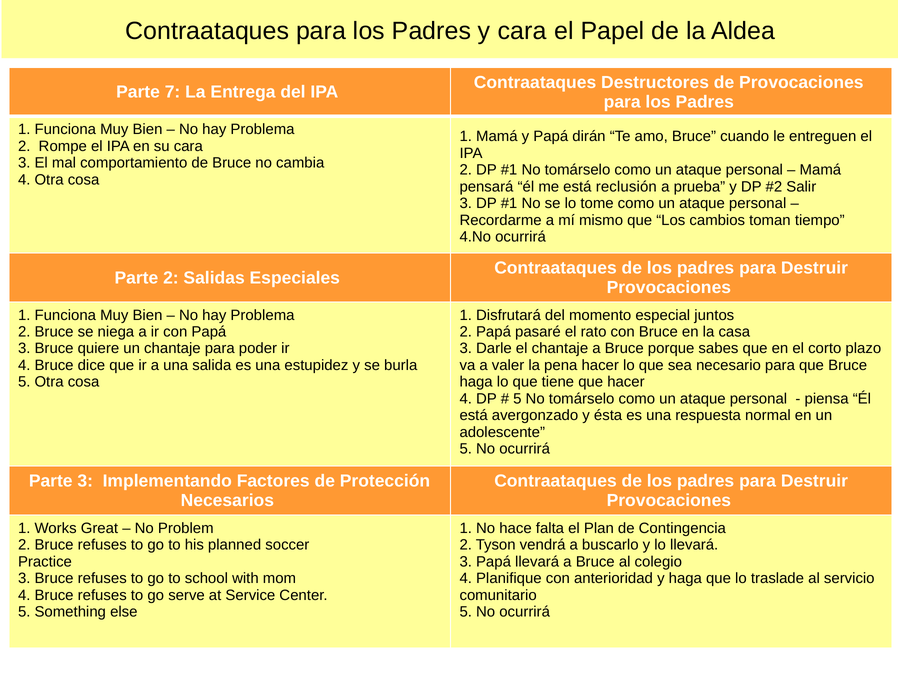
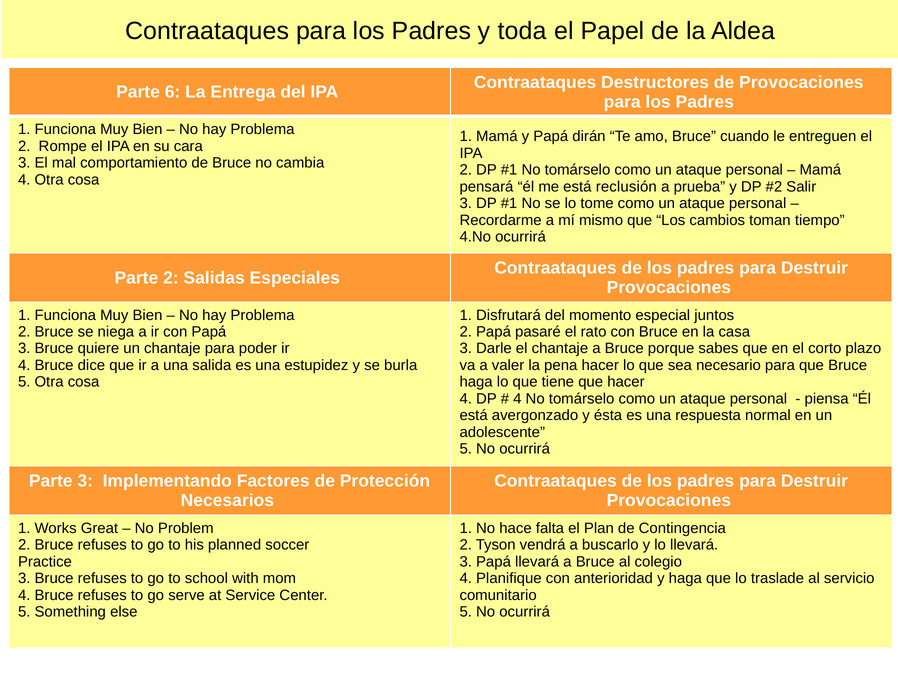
y cara: cara -> toda
7: 7 -> 6
5 at (517, 399): 5 -> 4
